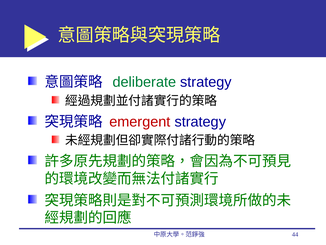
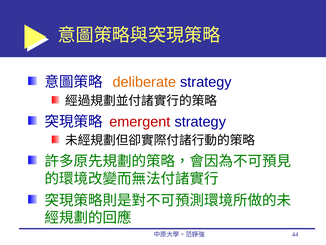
deliberate colour: green -> orange
